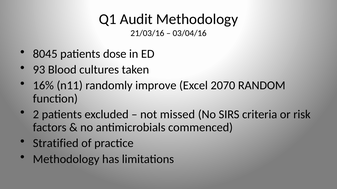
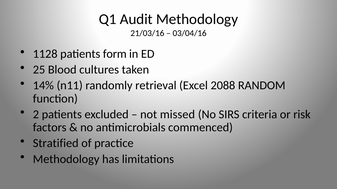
8045: 8045 -> 1128
dose: dose -> form
93: 93 -> 25
16%: 16% -> 14%
improve: improve -> retrieval
2070: 2070 -> 2088
